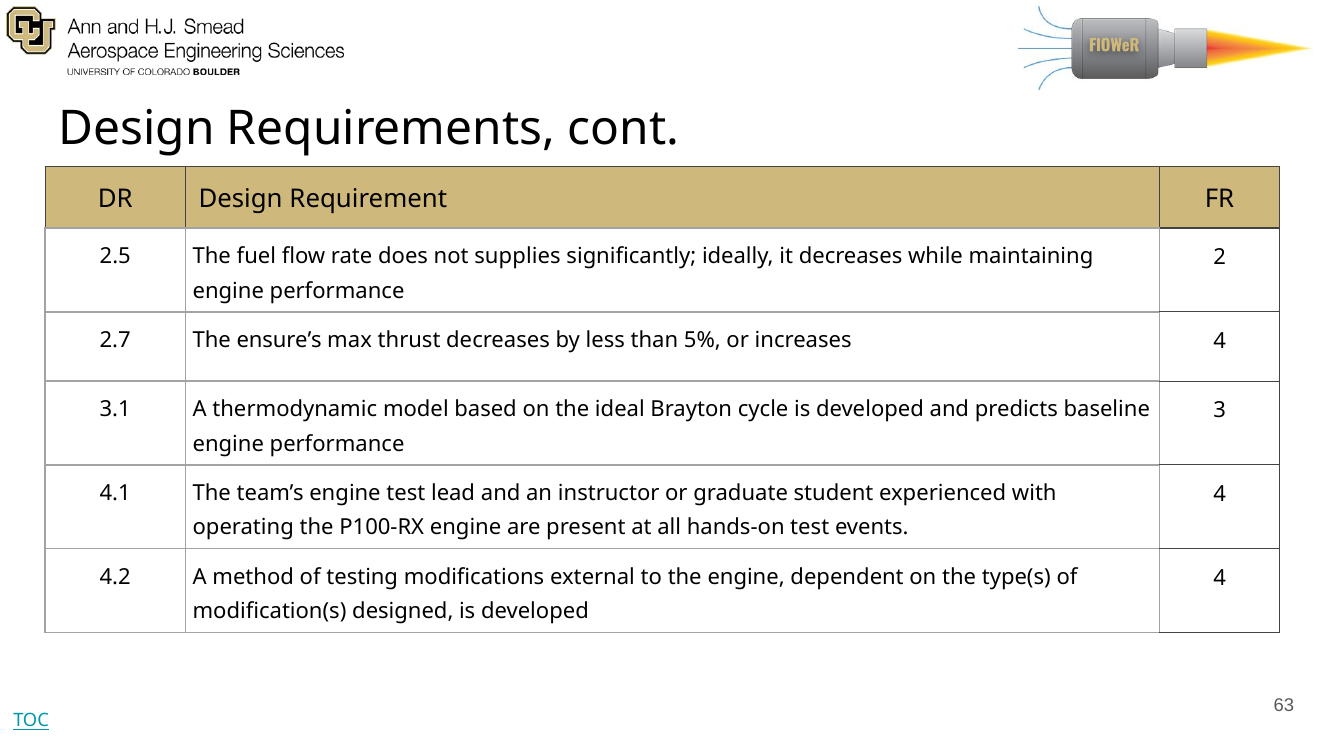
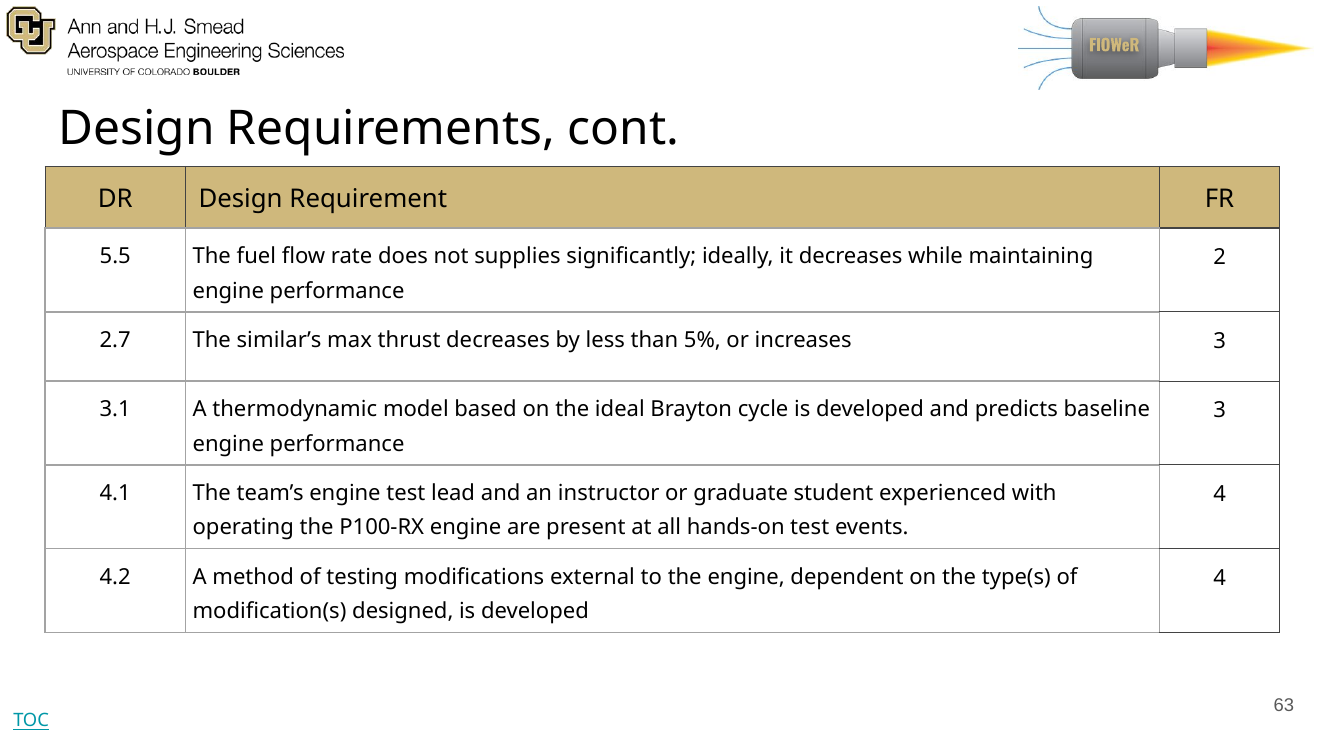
2.5: 2.5 -> 5.5
ensure’s: ensure’s -> similar’s
increases 4: 4 -> 3
